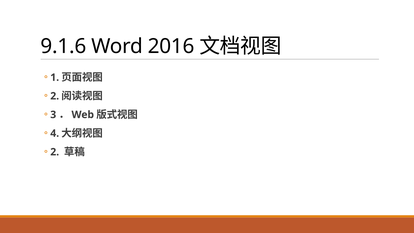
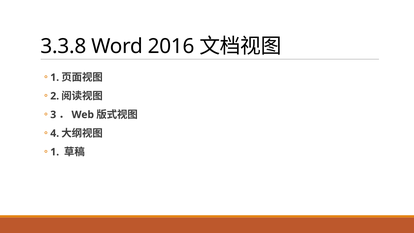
9.1.6: 9.1.6 -> 3.3.8
2 at (55, 152): 2 -> 1
